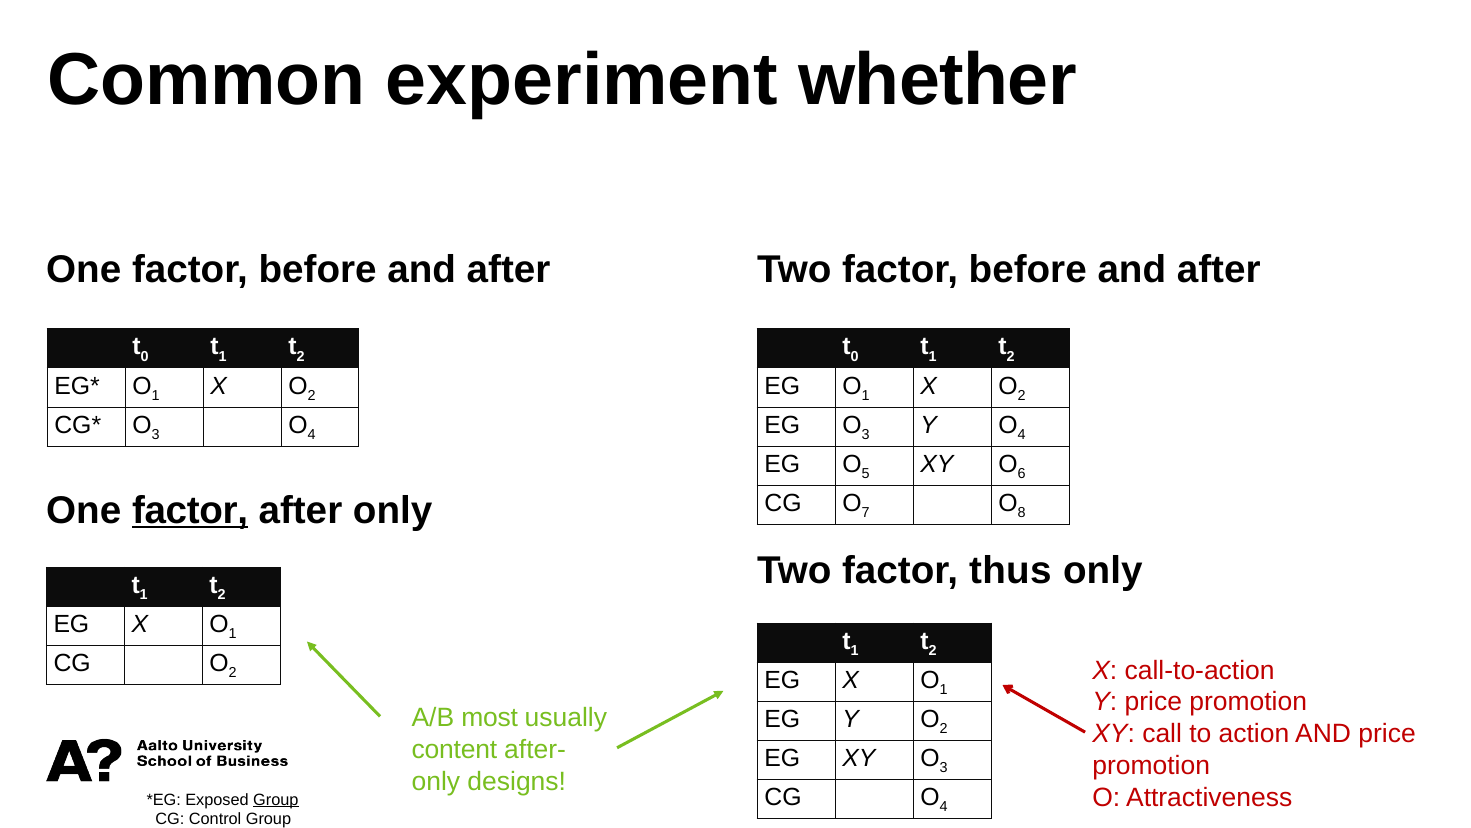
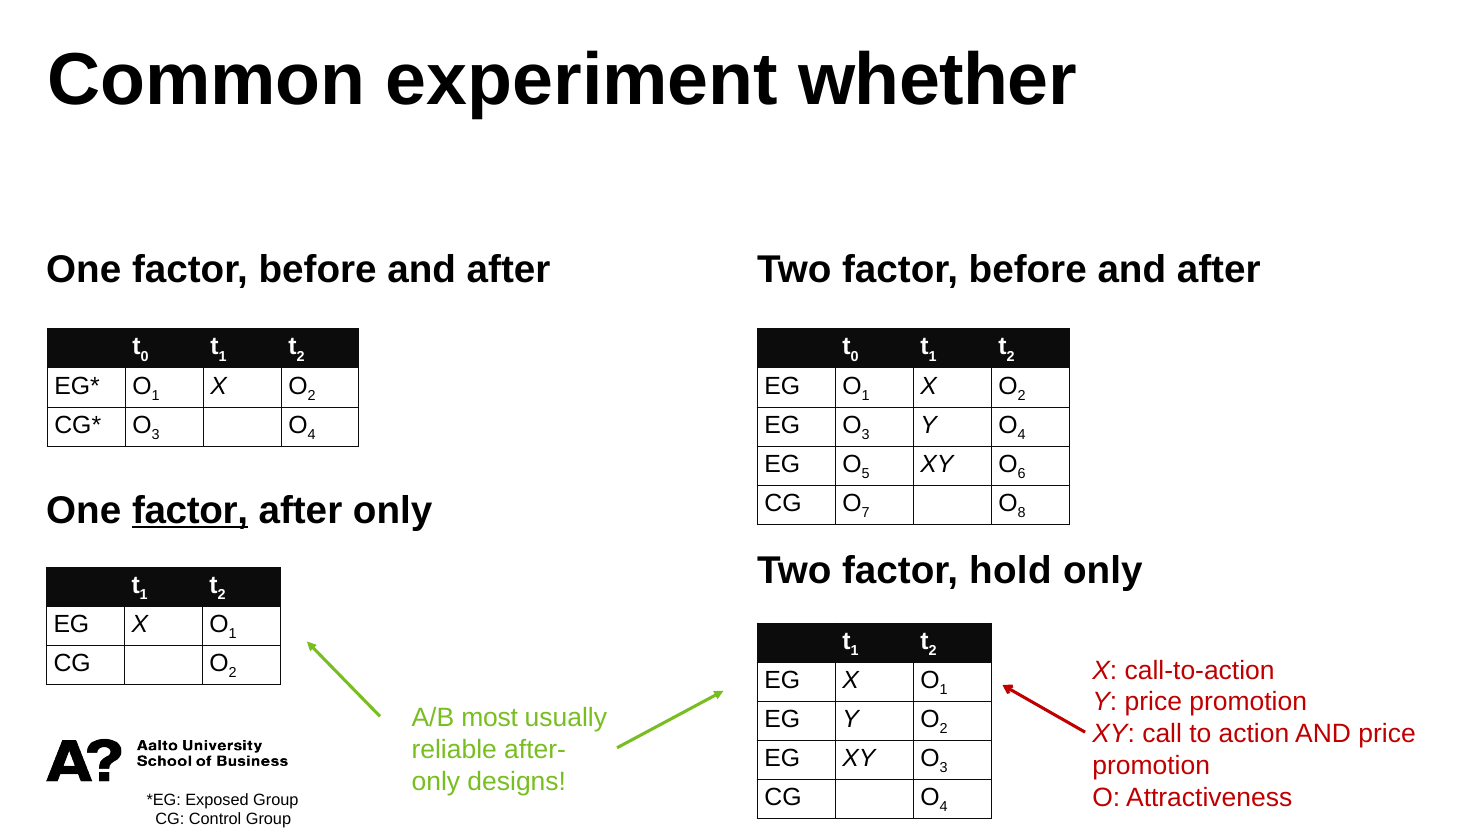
thus: thus -> hold
content: content -> reliable
Group at (276, 800) underline: present -> none
